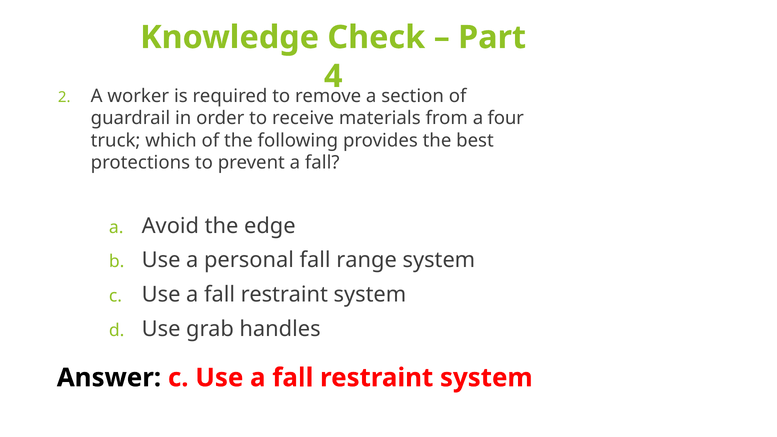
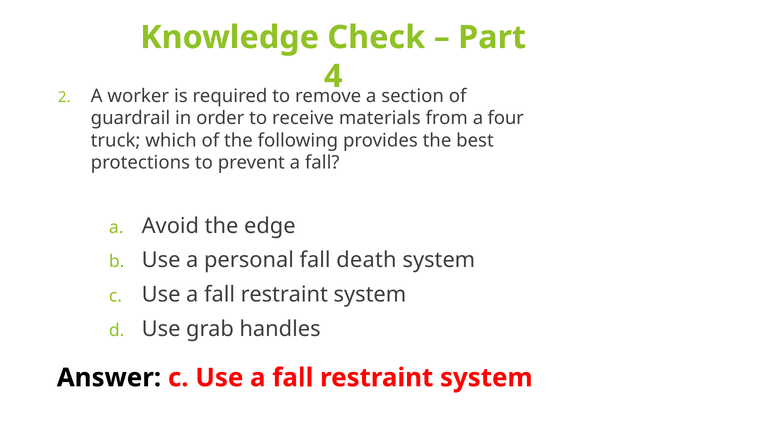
range: range -> death
